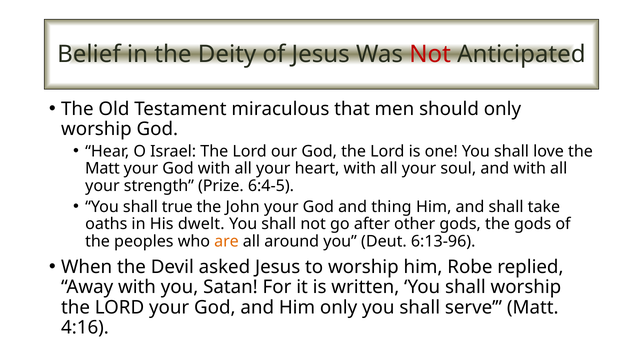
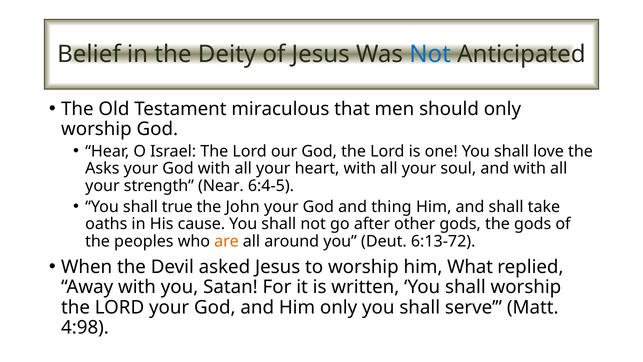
Not at (430, 54) colour: red -> blue
Matt at (102, 168): Matt -> Asks
Prize: Prize -> Near
dwelt: dwelt -> cause
6:13-96: 6:13-96 -> 6:13-72
Robe: Robe -> What
4:16: 4:16 -> 4:98
